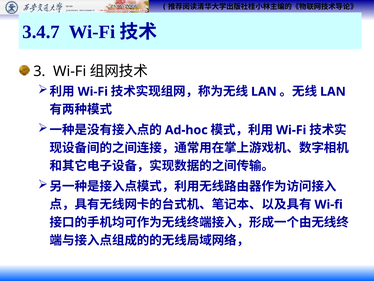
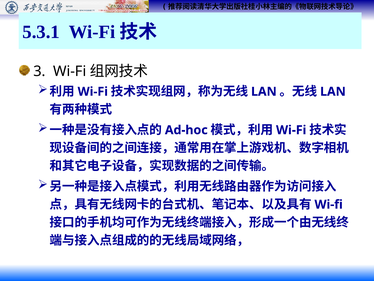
3.4.7: 3.4.7 -> 5.3.1
